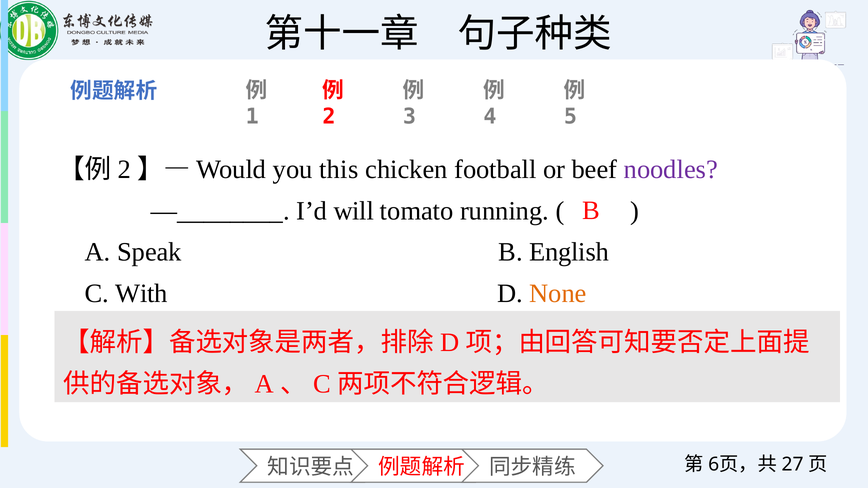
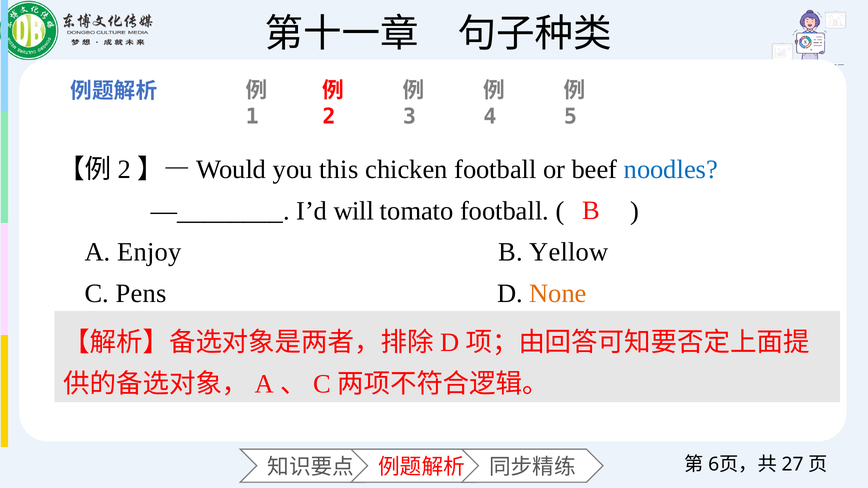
noodles colour: purple -> blue
tomato running: running -> football
Speak: Speak -> Enjoy
English: English -> Yellow
With: With -> Pens
